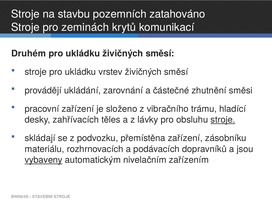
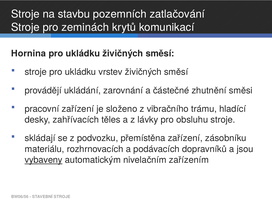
zatahováno: zatahováno -> zatlačování
Druhém: Druhém -> Hornina
stroje at (223, 120) underline: present -> none
